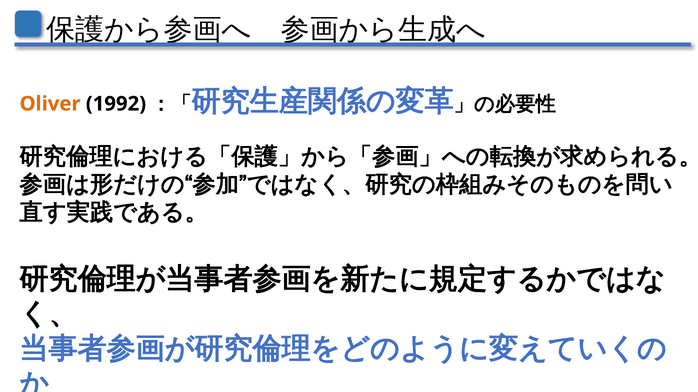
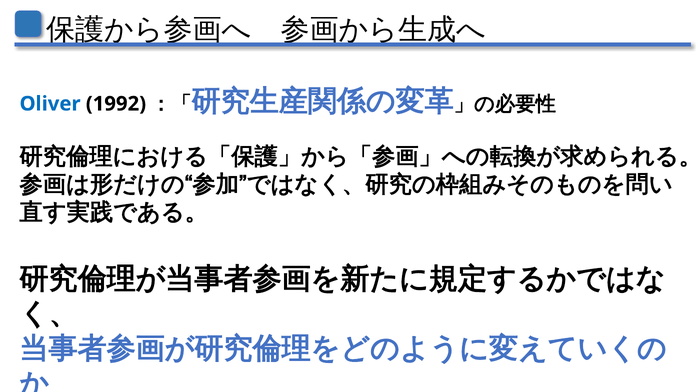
Oliver colour: orange -> blue
